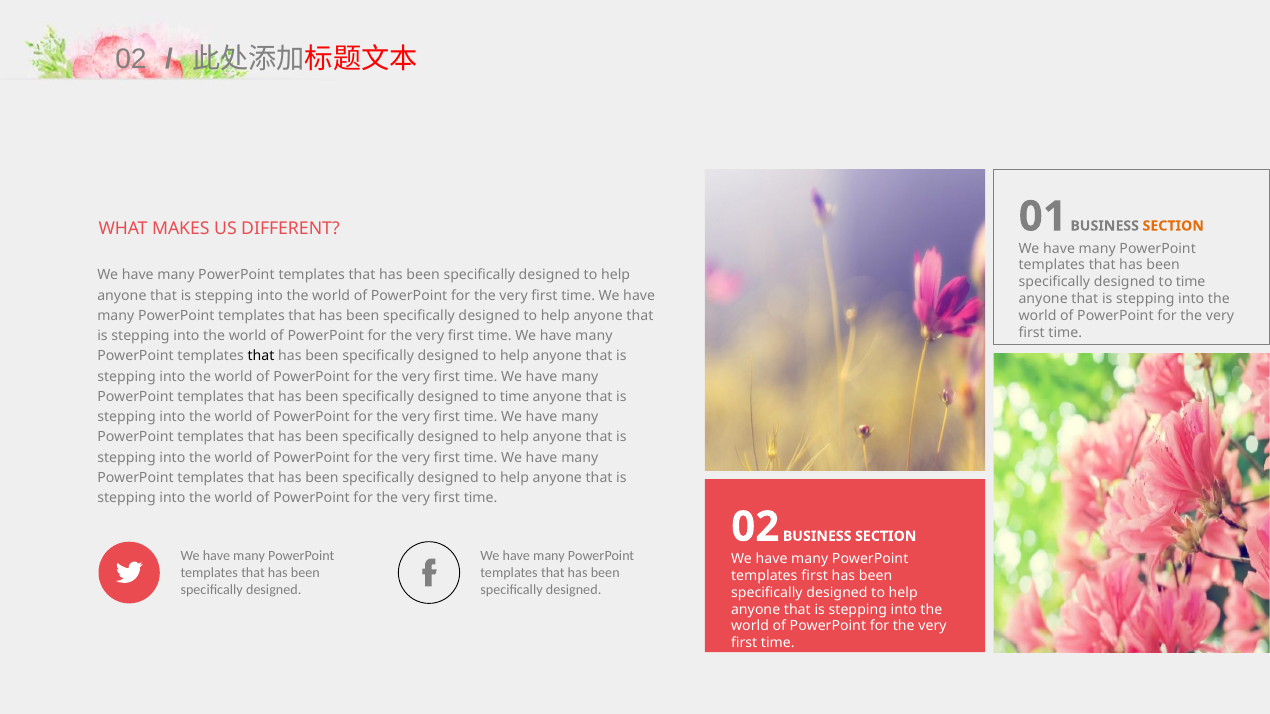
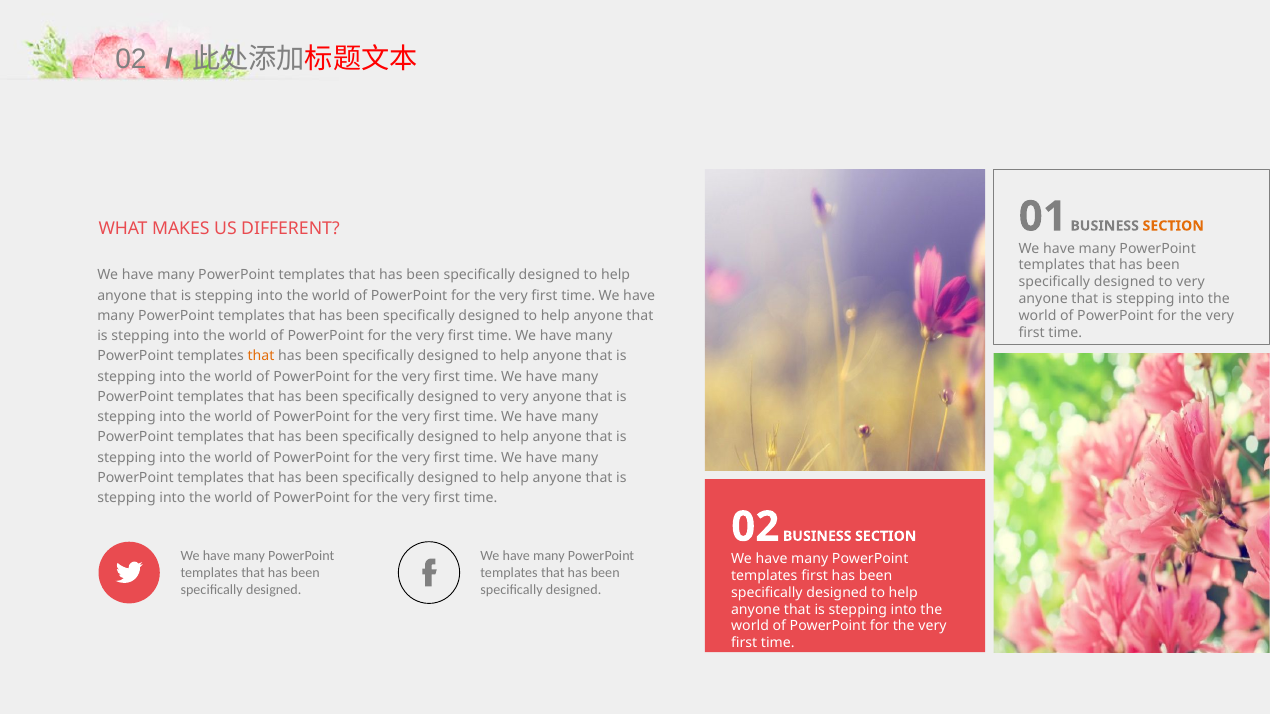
time at (1191, 282): time -> very
that at (261, 356) colour: black -> orange
time at (515, 397): time -> very
